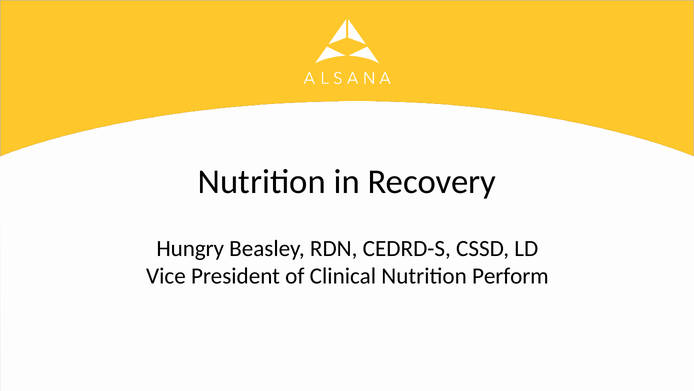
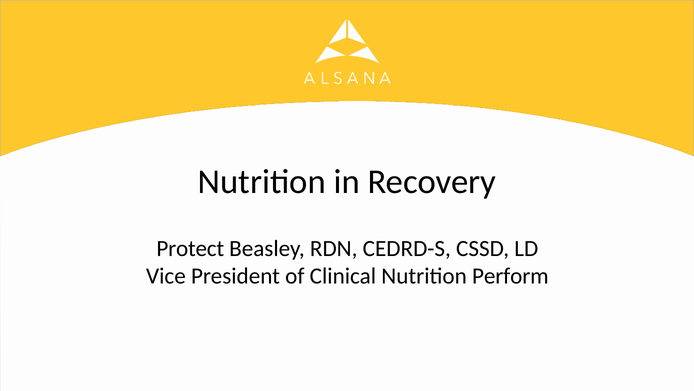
Hungry: Hungry -> Protect
